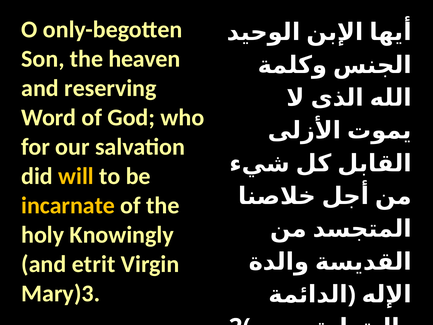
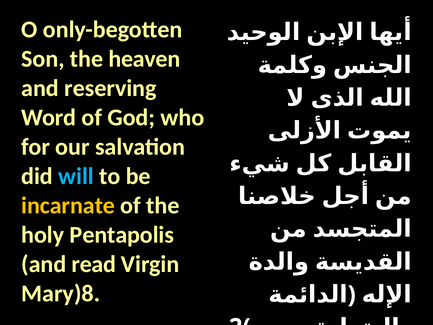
will colour: yellow -> light blue
Knowingly: Knowingly -> Pentapolis
etrit: etrit -> read
Mary)3: Mary)3 -> Mary)8
